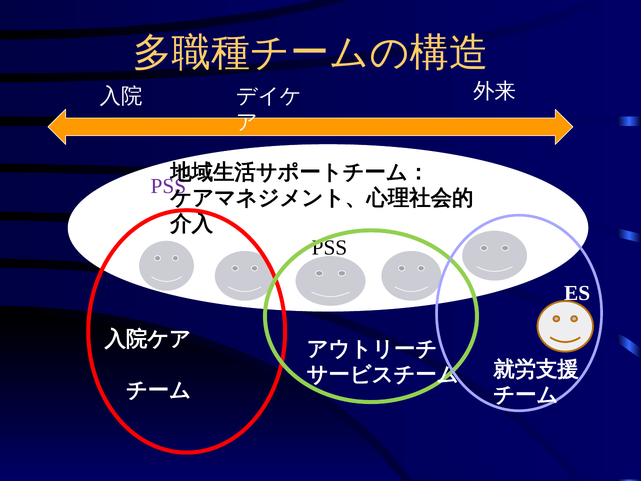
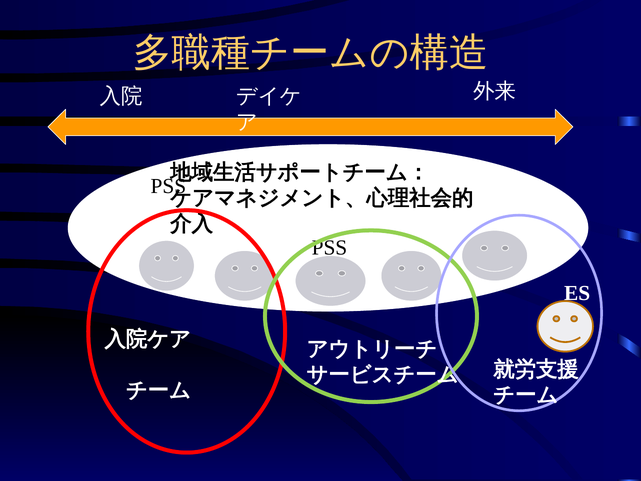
PSS at (168, 186) colour: purple -> black
